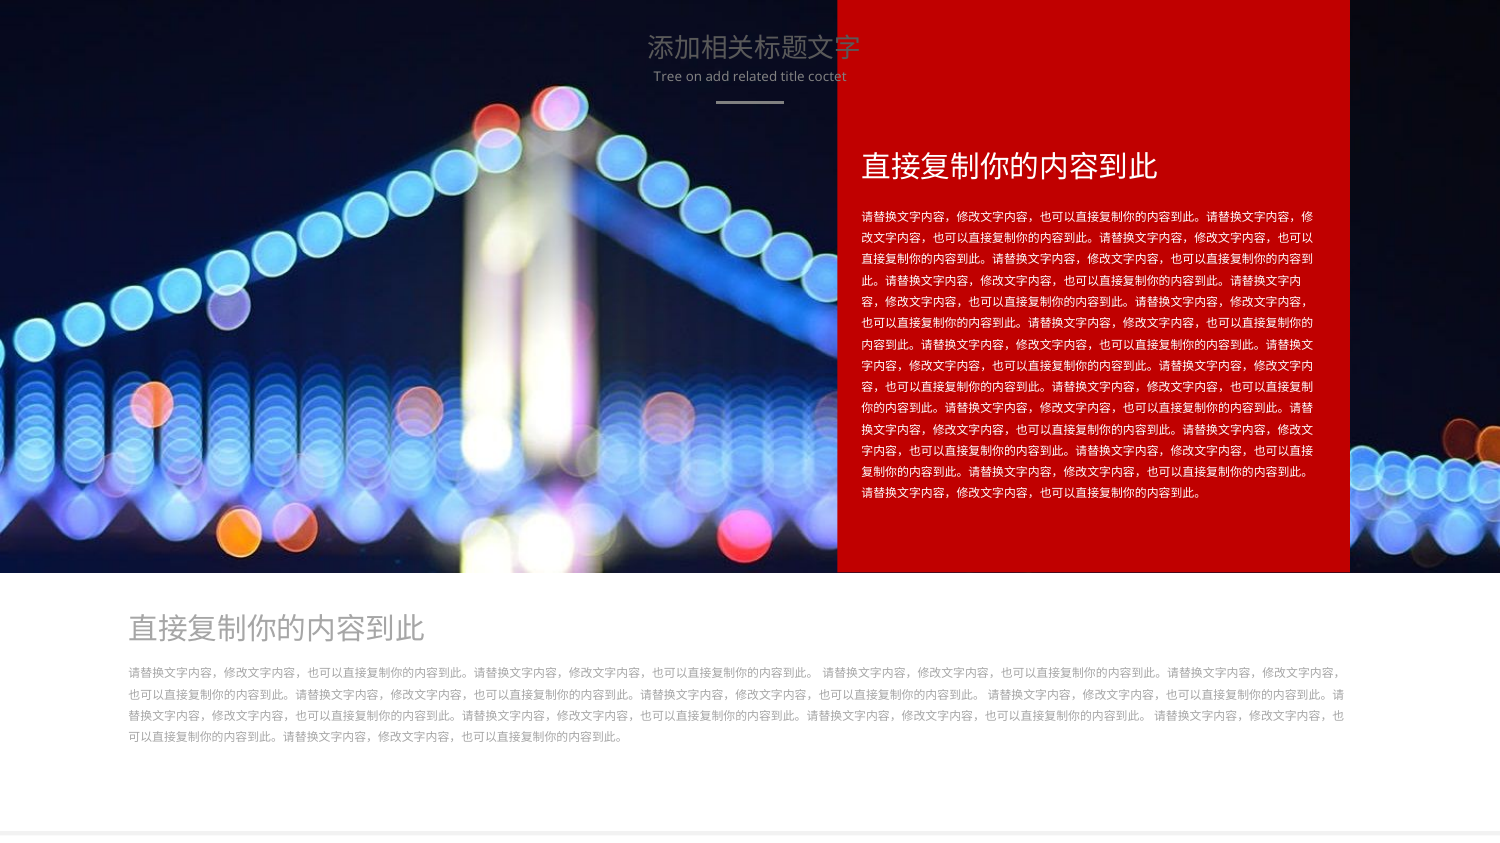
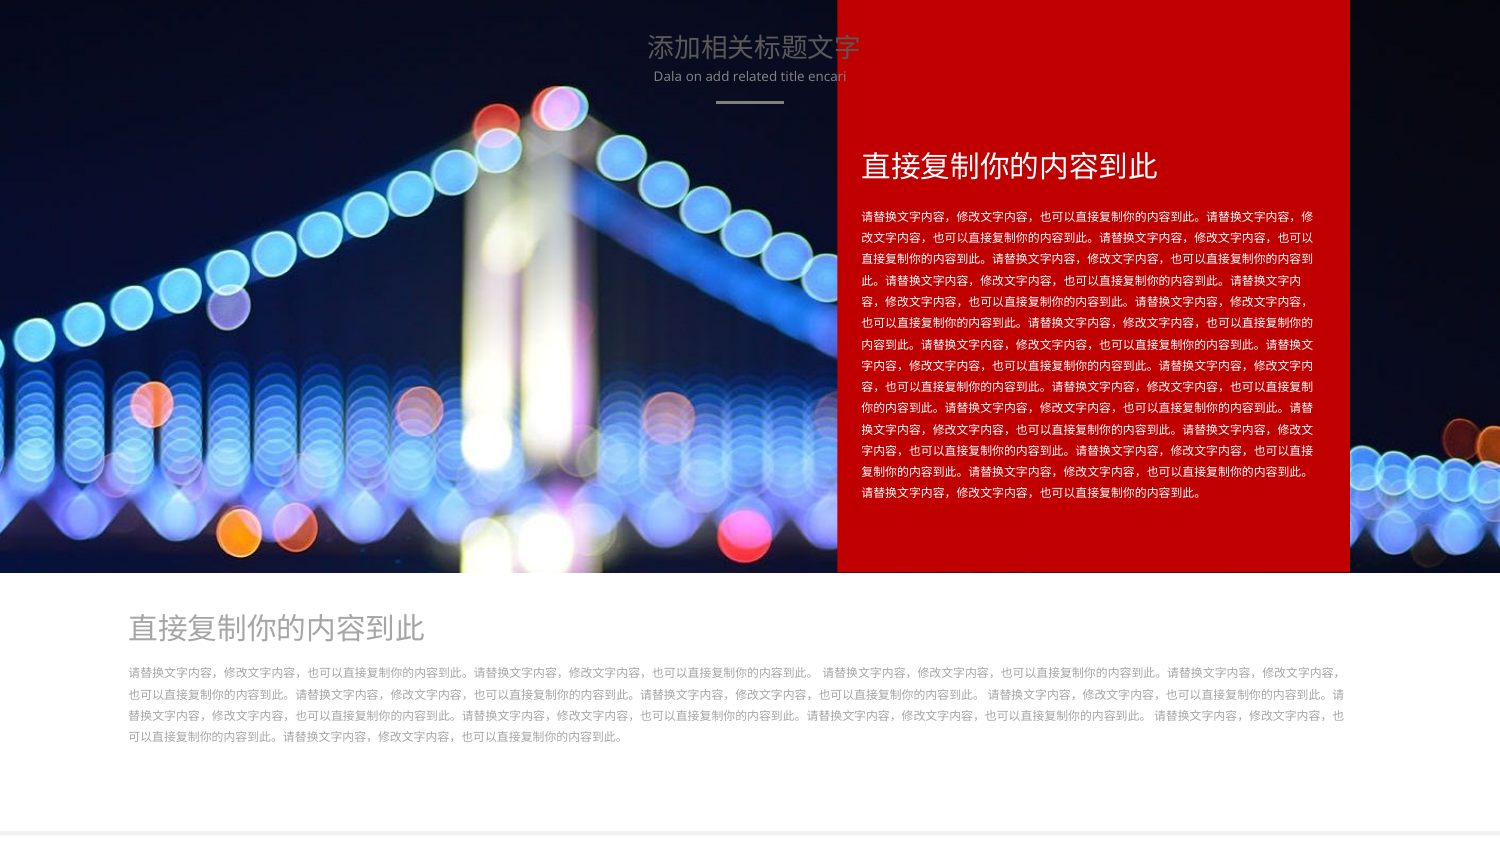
Tree: Tree -> Dala
coctet: coctet -> encari
